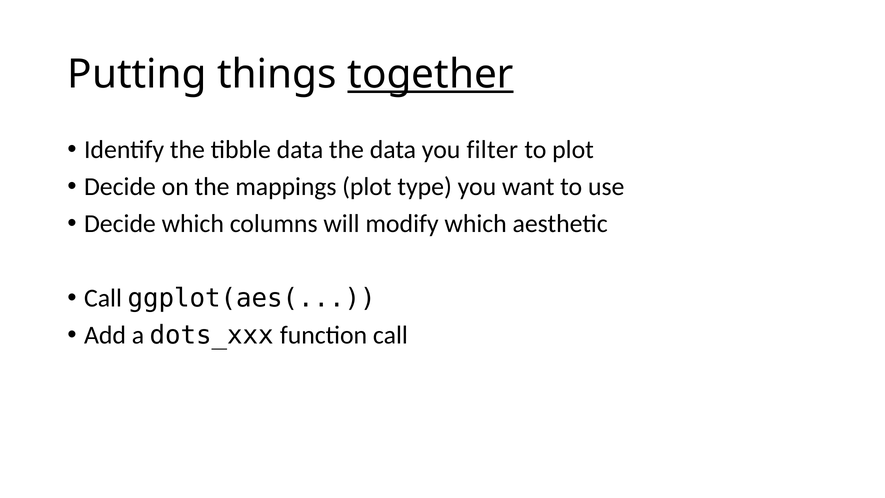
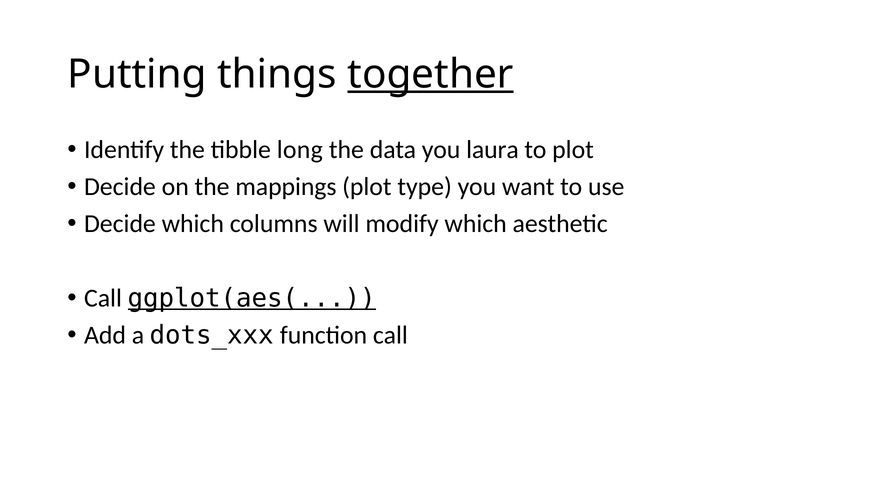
tibble data: data -> long
filter: filter -> laura
ggplot(aes( underline: none -> present
